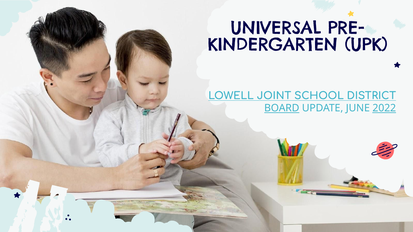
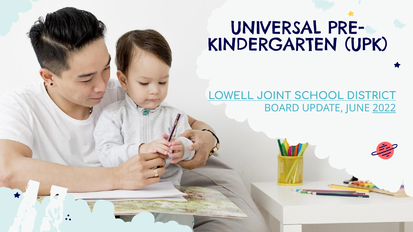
BOARD underline: present -> none
